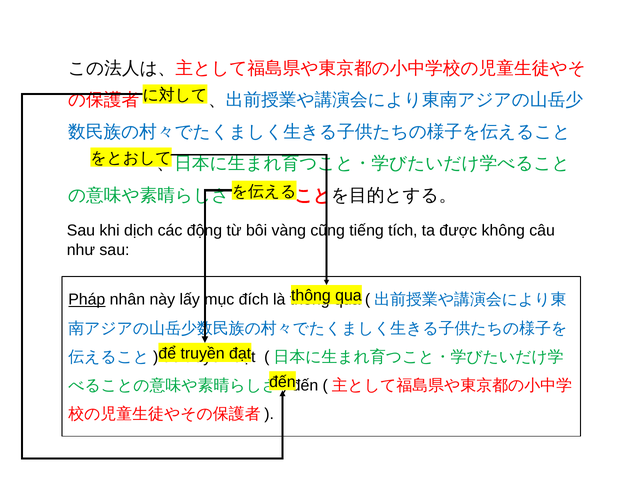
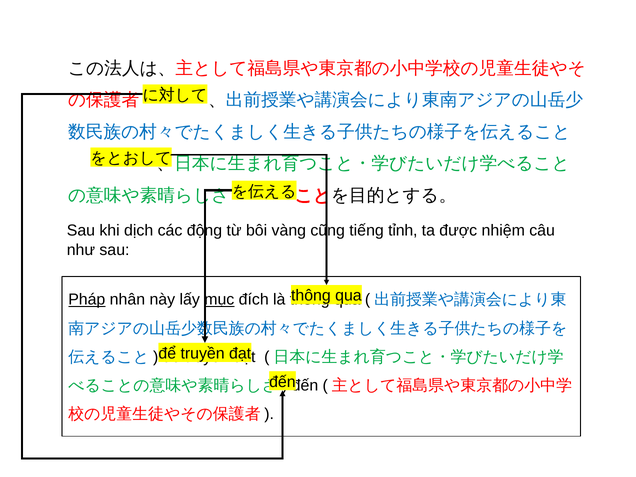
tích: tích -> tỉnh
không: không -> nhiệm
mục underline: none -> present
